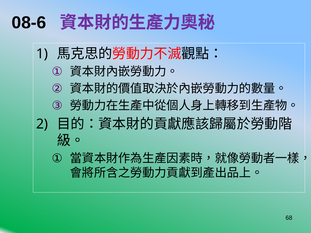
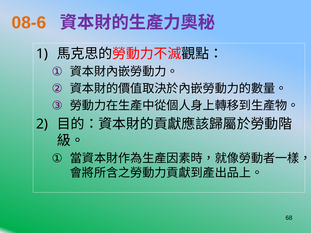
08-6 colour: black -> orange
